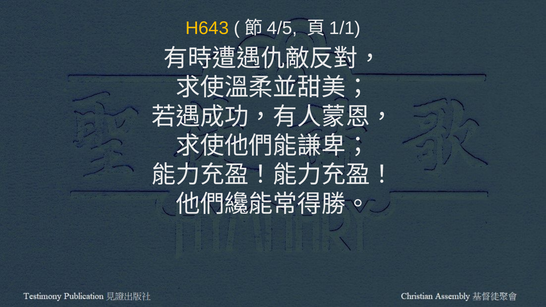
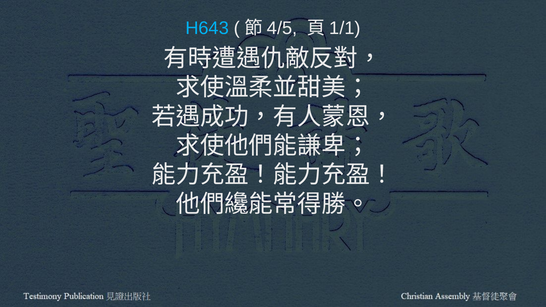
H643 colour: yellow -> light blue
